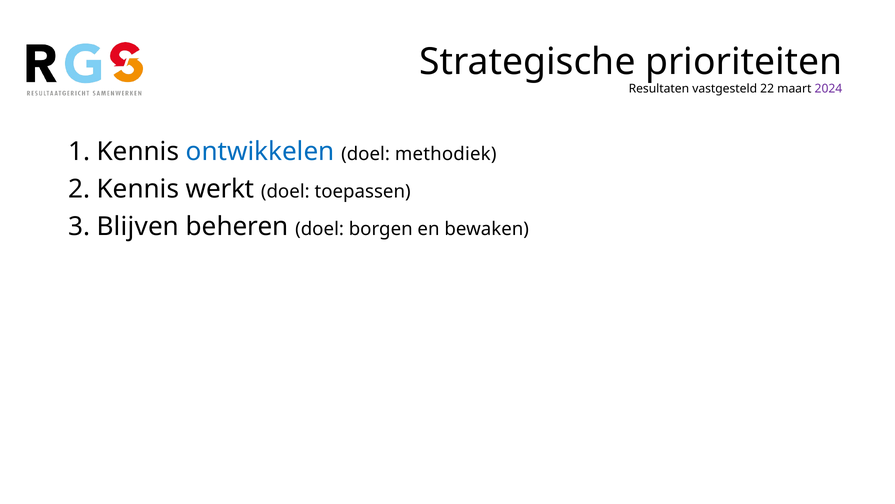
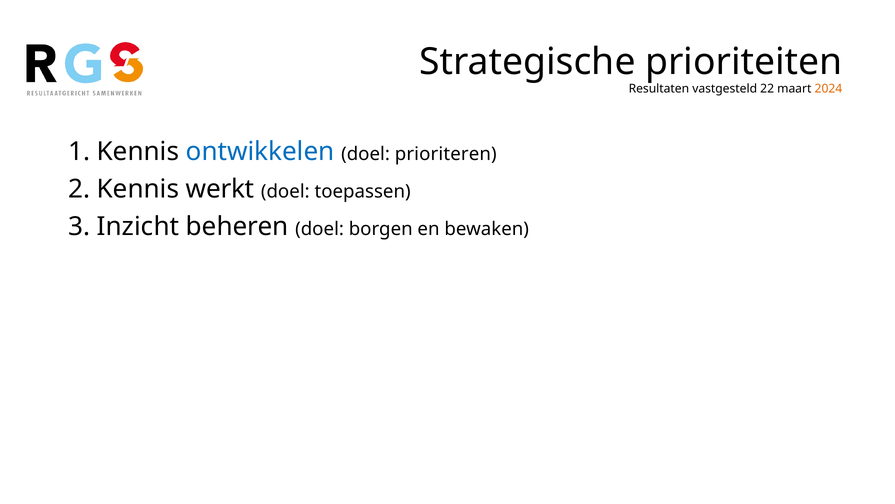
2024 colour: purple -> orange
methodiek: methodiek -> prioriteren
Blijven: Blijven -> Inzicht
